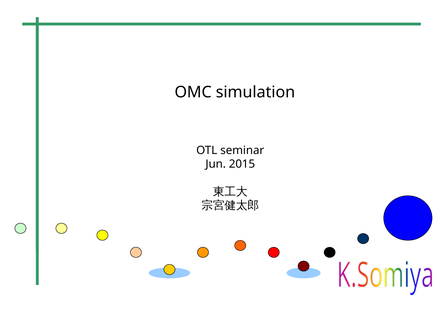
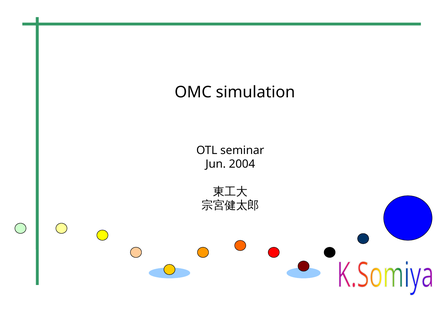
2015: 2015 -> 2004
